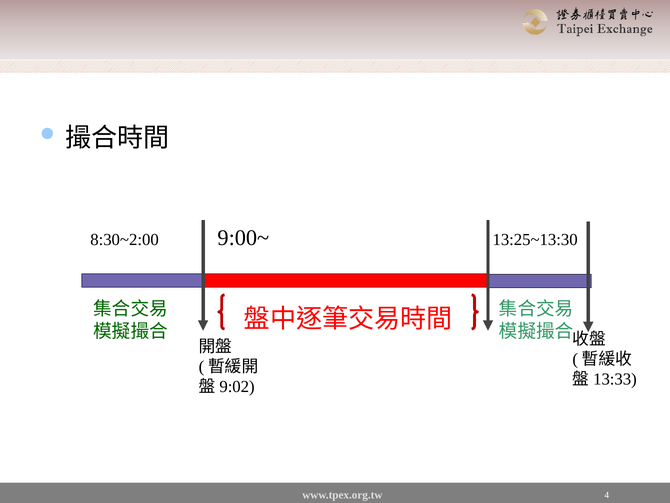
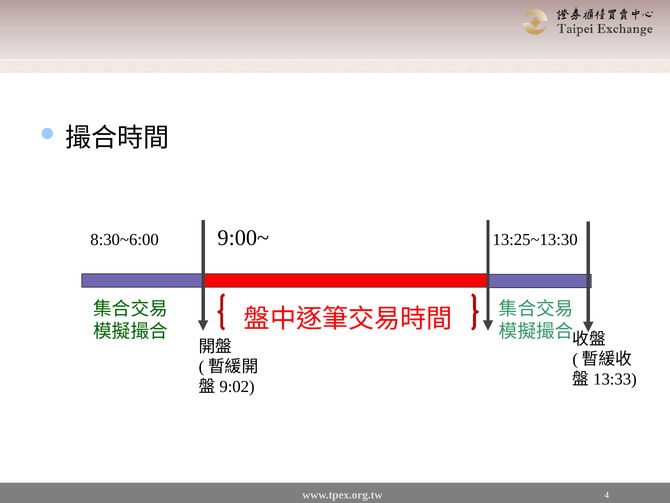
8:30~2:00: 8:30~2:00 -> 8:30~6:00
